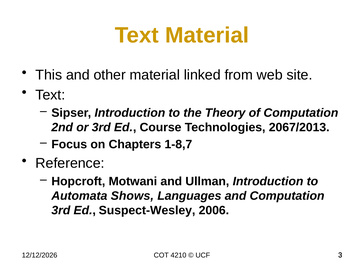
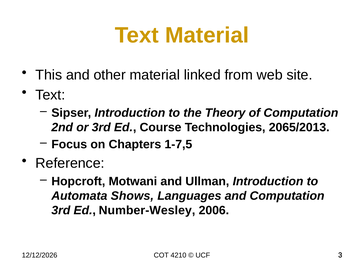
2067/2013: 2067/2013 -> 2065/2013
1-8,7: 1-8,7 -> 1-7,5
Suspect-Wesley: Suspect-Wesley -> Number-Wesley
